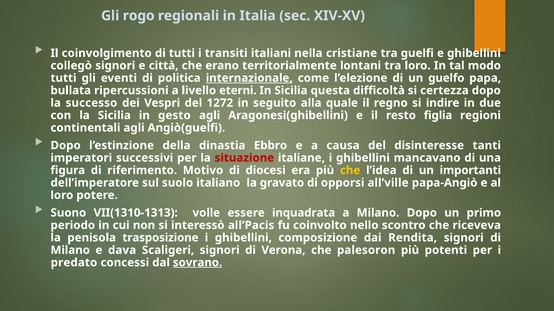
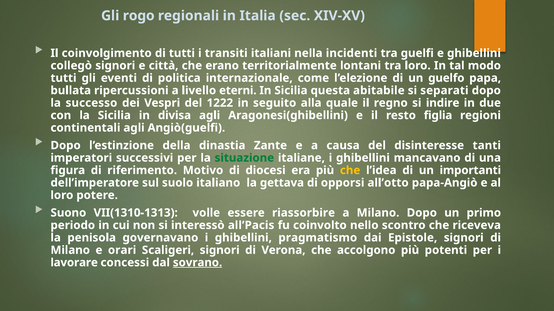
cristiane: cristiane -> incidenti
internazionale underline: present -> none
difficoltà: difficoltà -> abitabile
certezza: certezza -> separati
1272: 1272 -> 1222
gesto: gesto -> divisa
Ebbro: Ebbro -> Zante
situazione colour: red -> green
gravato: gravato -> gettava
all’ville: all’ville -> all’otto
inquadrata: inquadrata -> riassorbire
trasposizione: trasposizione -> governavano
composizione: composizione -> pragmatismo
Rendita: Rendita -> Epistole
dava: dava -> orari
palesoron: palesoron -> accolgono
predato: predato -> lavorare
